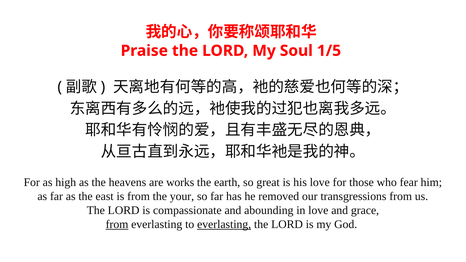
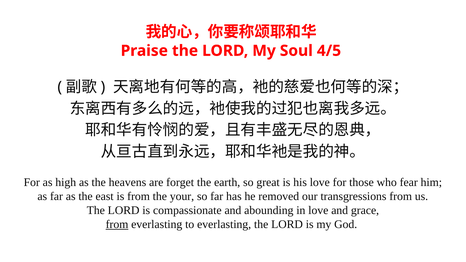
1/5: 1/5 -> 4/5
works: works -> forget
everlasting at (224, 224) underline: present -> none
